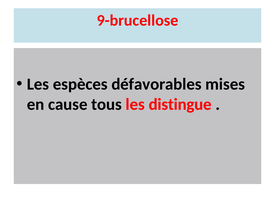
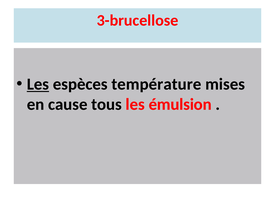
9-brucellose: 9-brucellose -> 3-brucellose
Les at (38, 84) underline: none -> present
défavorables: défavorables -> température
distingue: distingue -> émulsion
